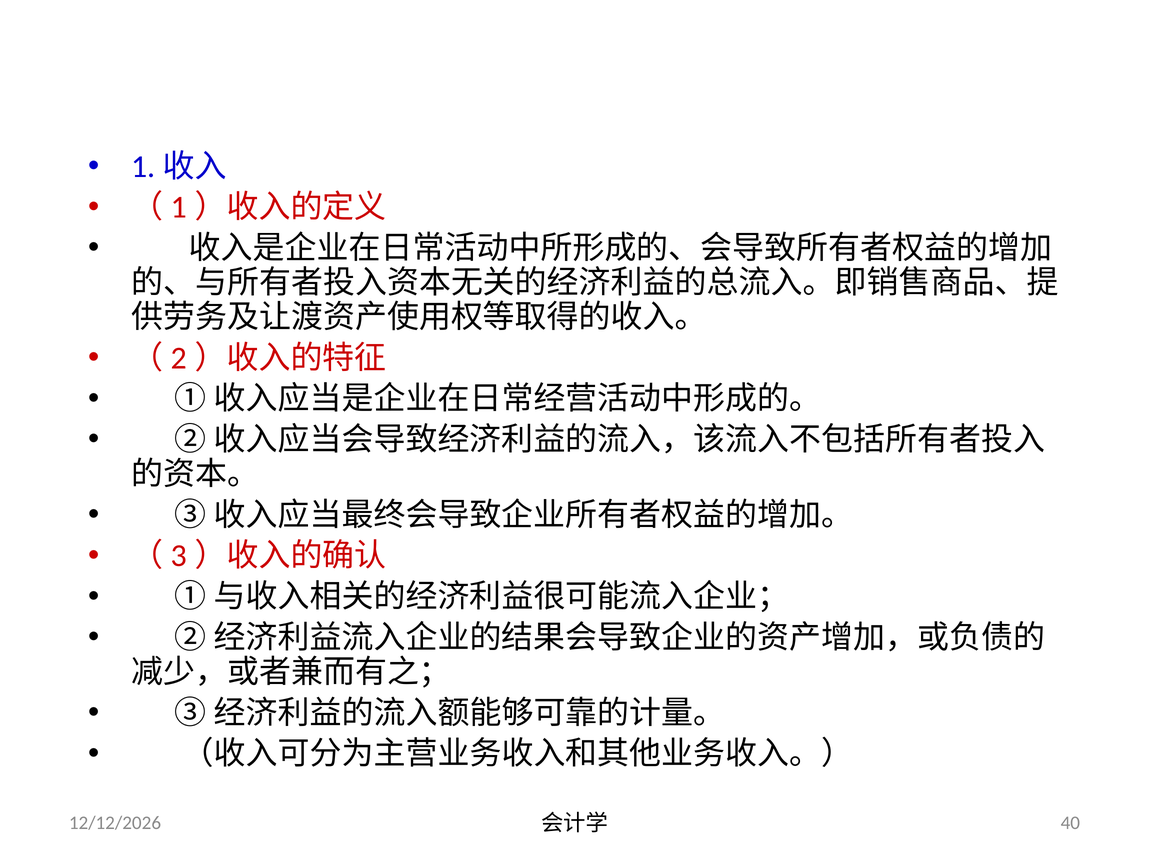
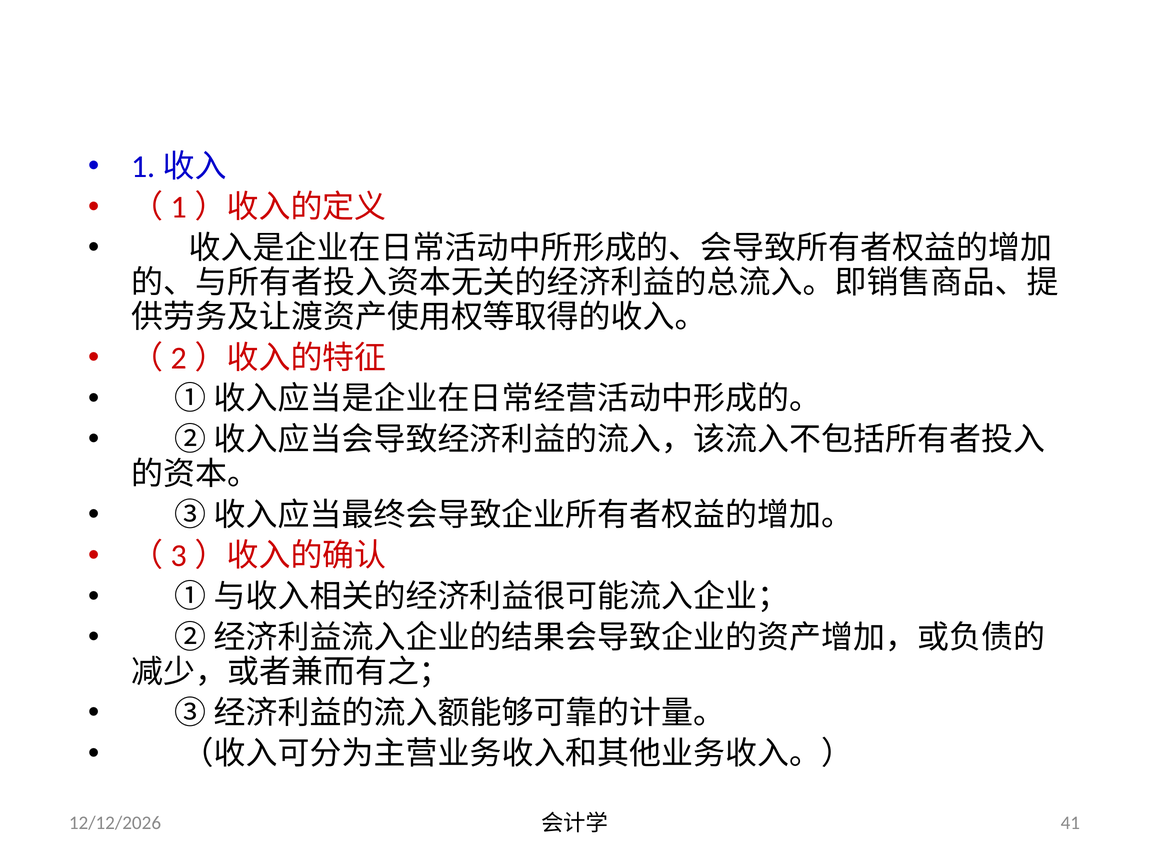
40: 40 -> 41
